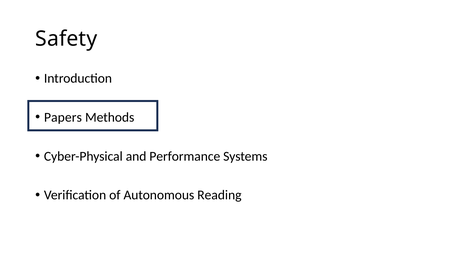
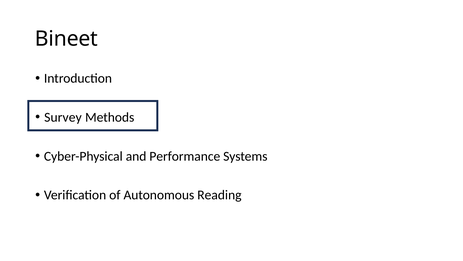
Safety: Safety -> Bineet
Papers: Papers -> Survey
